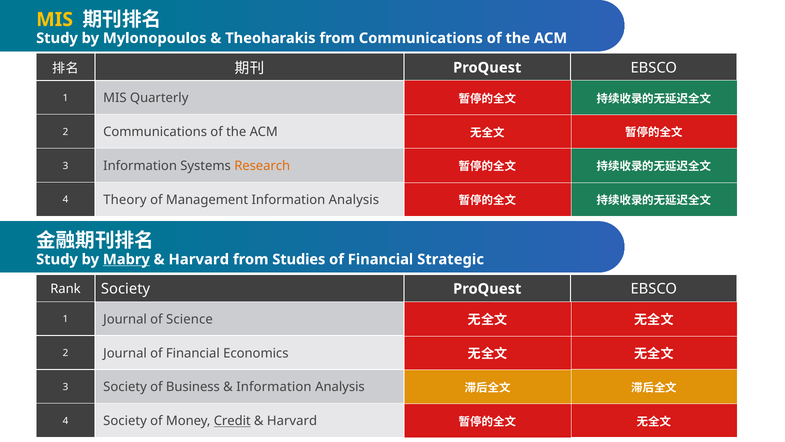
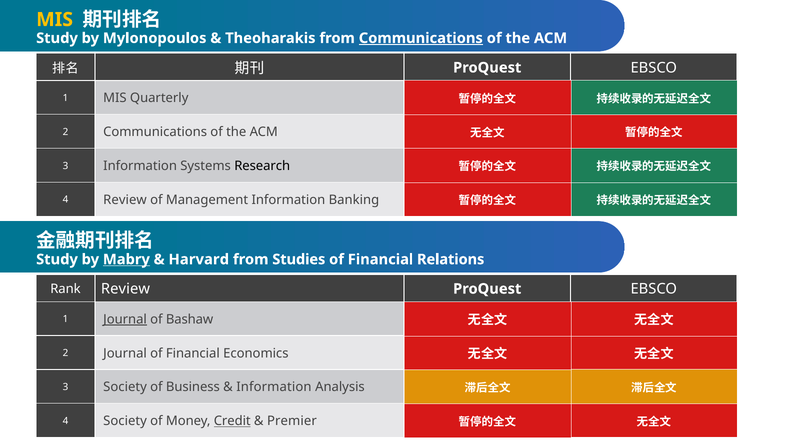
Communications at (421, 38) underline: none -> present
Research colour: orange -> black
4 Theory: Theory -> Review
Management Information Analysis: Analysis -> Banking
Strategic: Strategic -> Relations
Rank Society: Society -> Review
Journal at (125, 319) underline: none -> present
Science: Science -> Bashaw
Harvard at (292, 421): Harvard -> Premier
